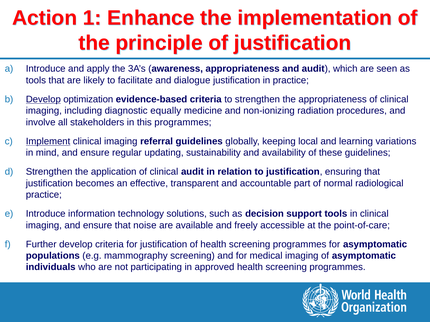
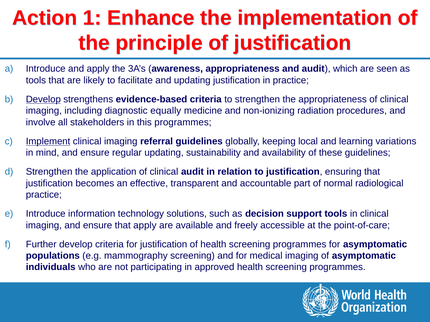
and dialogue: dialogue -> updating
optimization: optimization -> strengthens
that noise: noise -> apply
